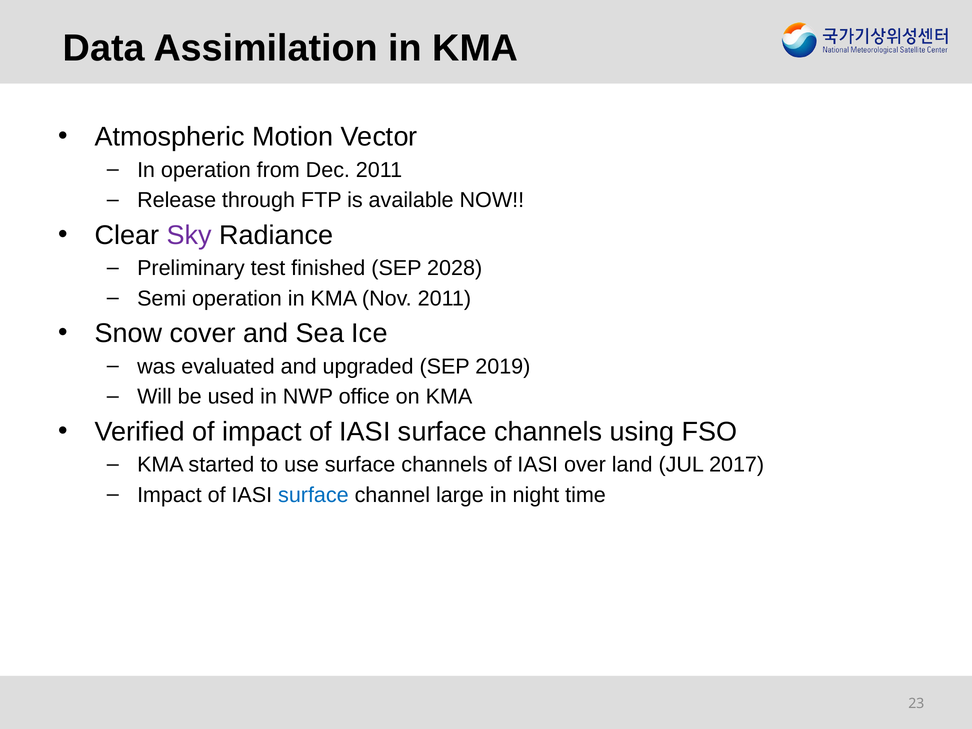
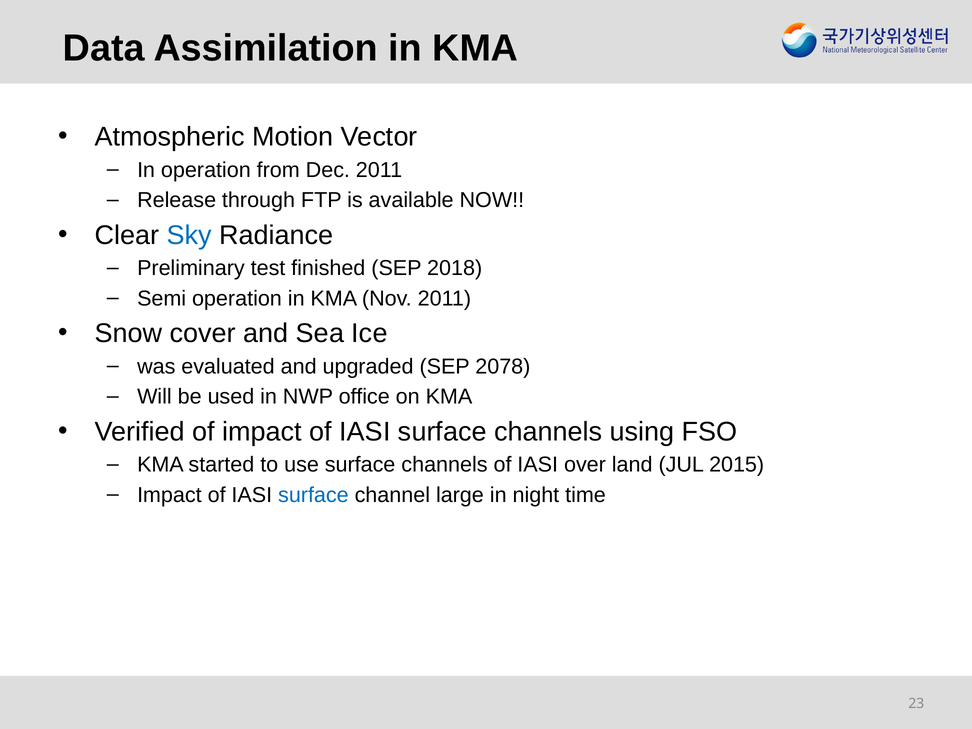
Sky colour: purple -> blue
2028: 2028 -> 2018
2019: 2019 -> 2078
2017: 2017 -> 2015
